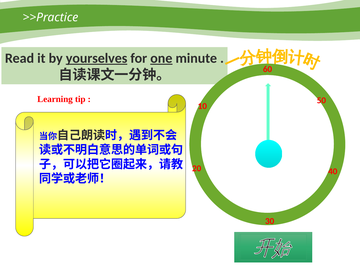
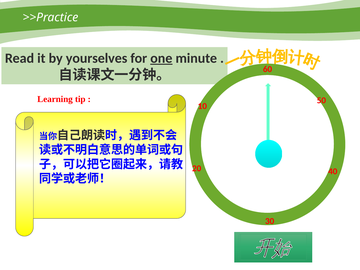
yourselves underline: present -> none
